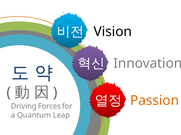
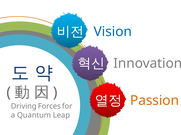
Vision colour: black -> blue
